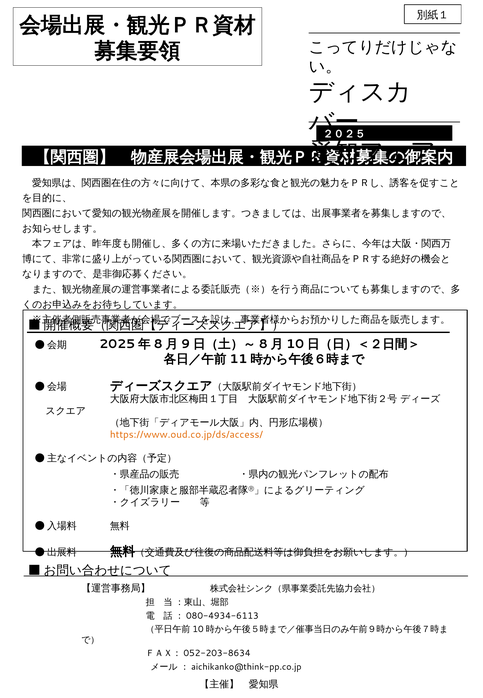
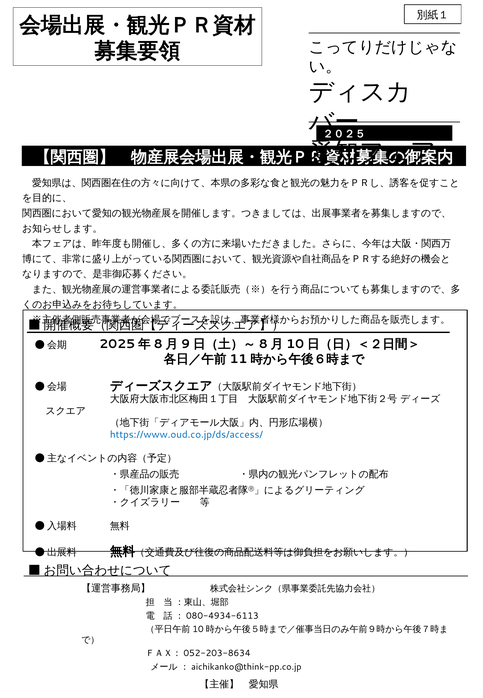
https://www.oud.co.jp/ds/access/ colour: orange -> blue
